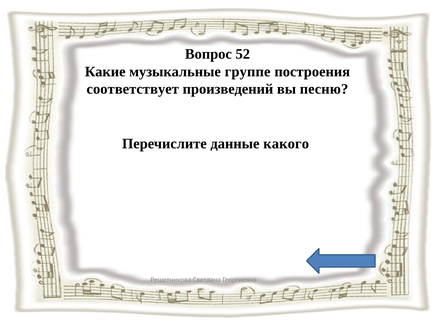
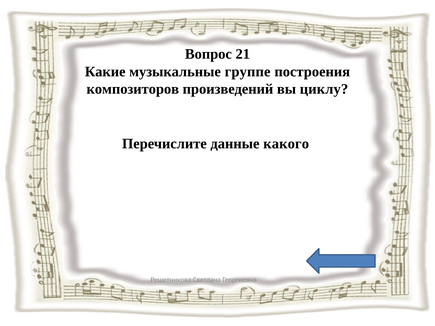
52: 52 -> 21
соответствует: соответствует -> композиторов
песню: песню -> циклу
